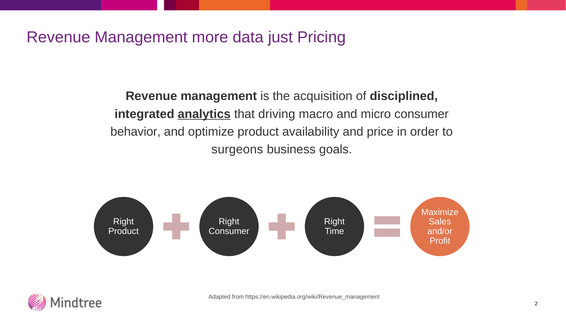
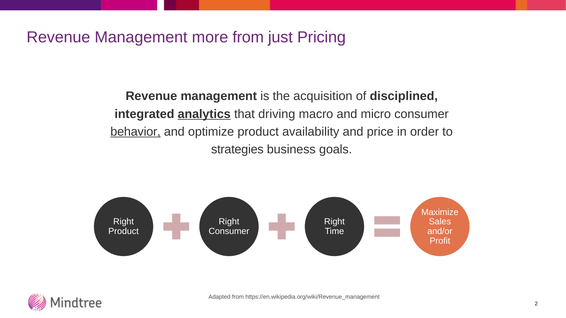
more data: data -> from
behavior underline: none -> present
surgeons: surgeons -> strategies
